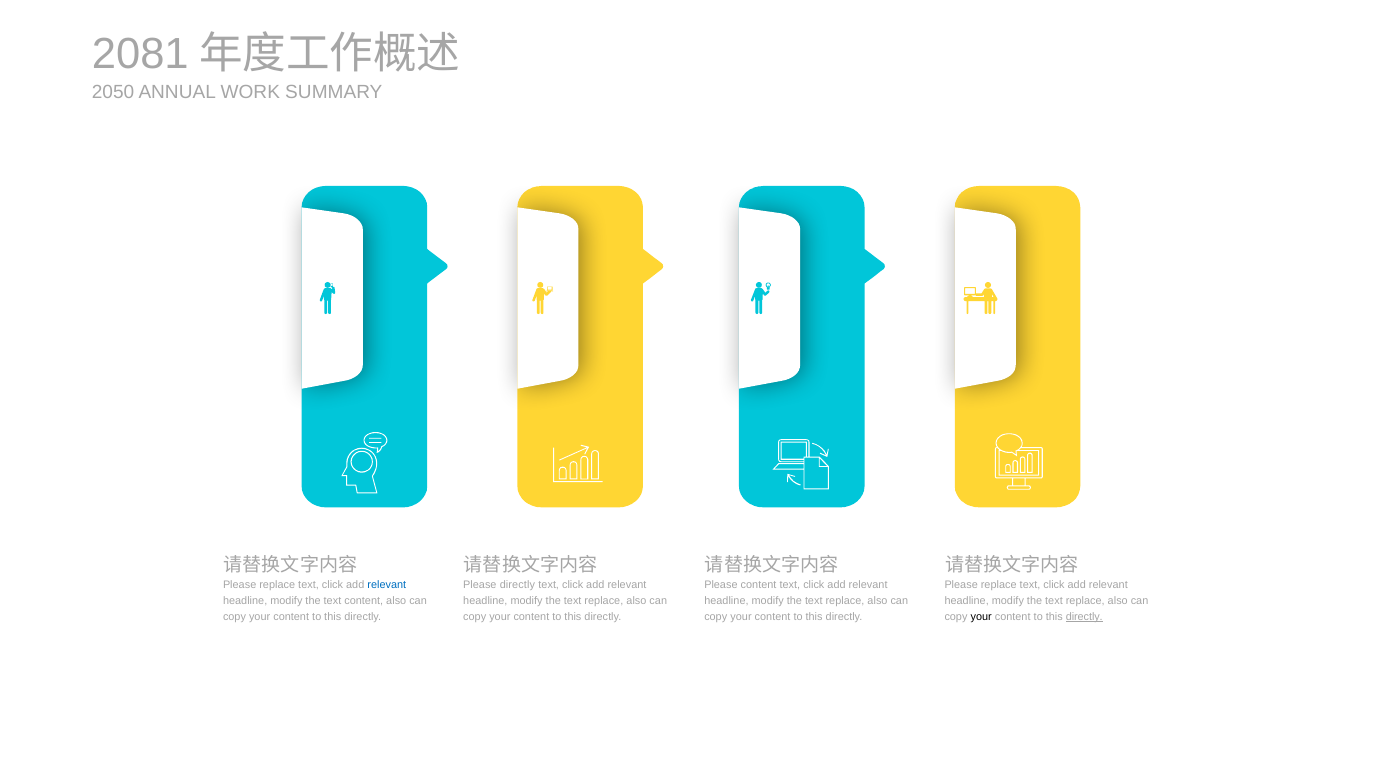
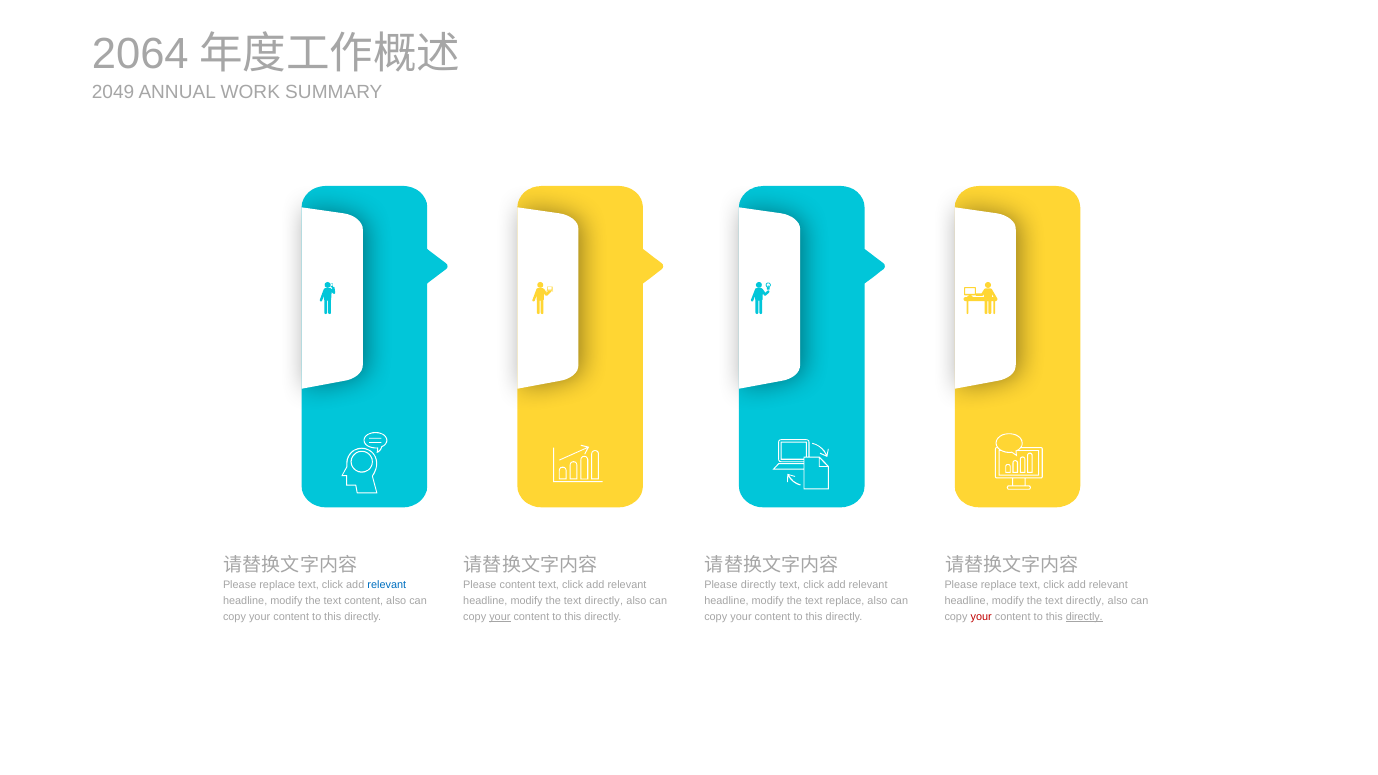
2081: 2081 -> 2064
2050: 2050 -> 2049
Please directly: directly -> content
Please content: content -> directly
replace at (604, 601): replace -> directly
replace at (1085, 601): replace -> directly
your at (500, 616) underline: none -> present
your at (981, 616) colour: black -> red
